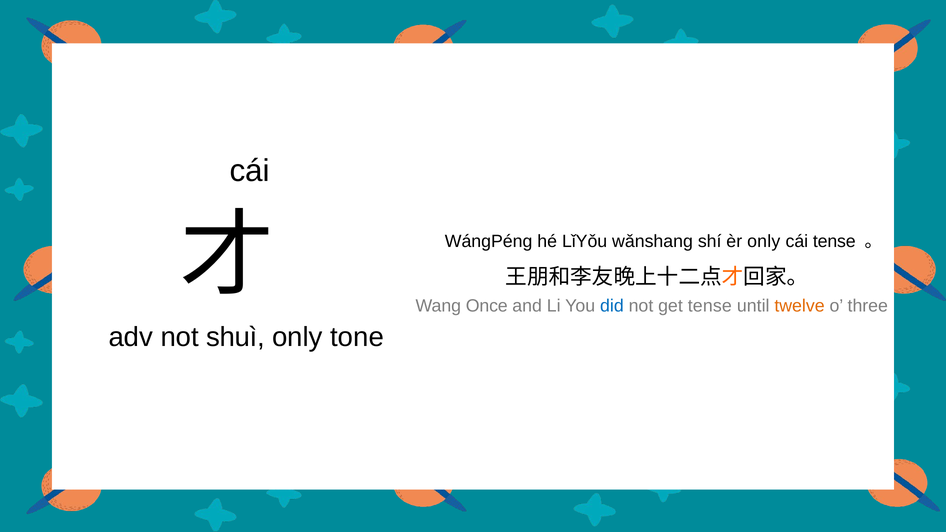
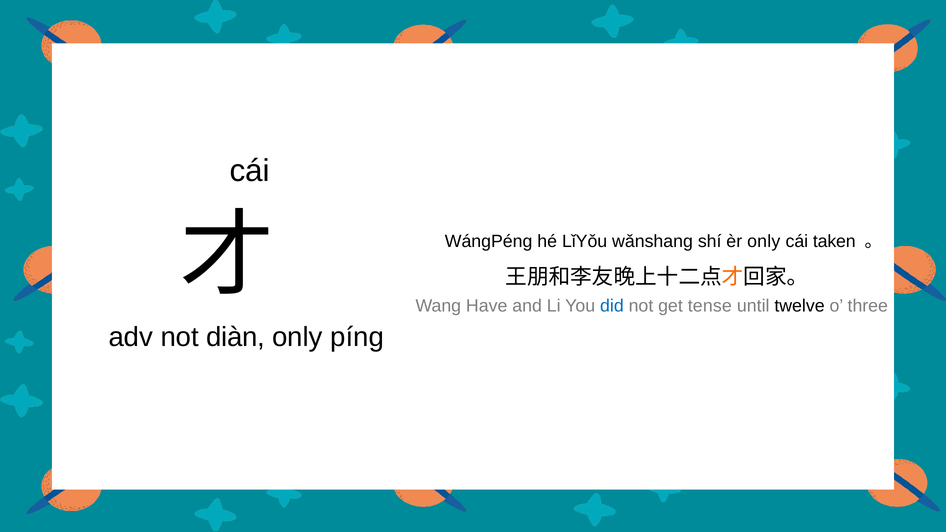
cái tense: tense -> taken
Once: Once -> Have
twelve colour: orange -> black
shuì: shuì -> diàn
tone: tone -> píng
